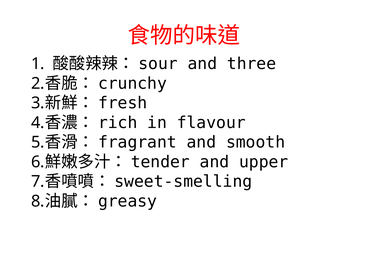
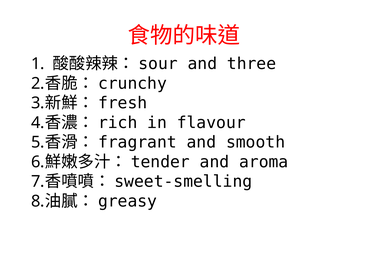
upper: upper -> aroma
